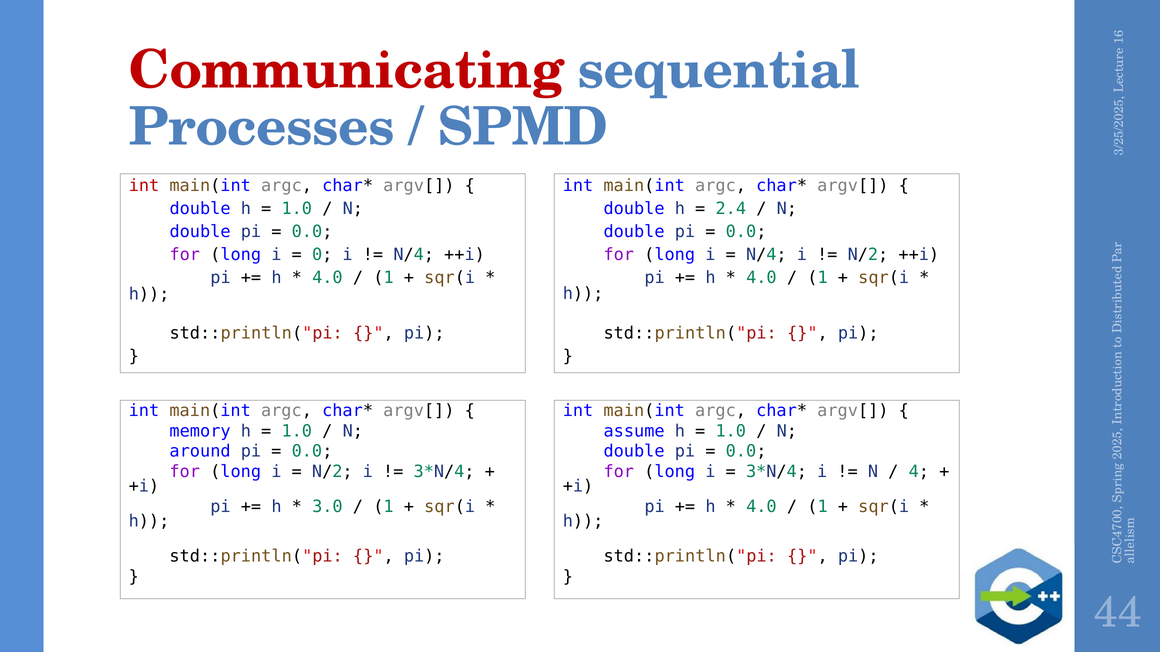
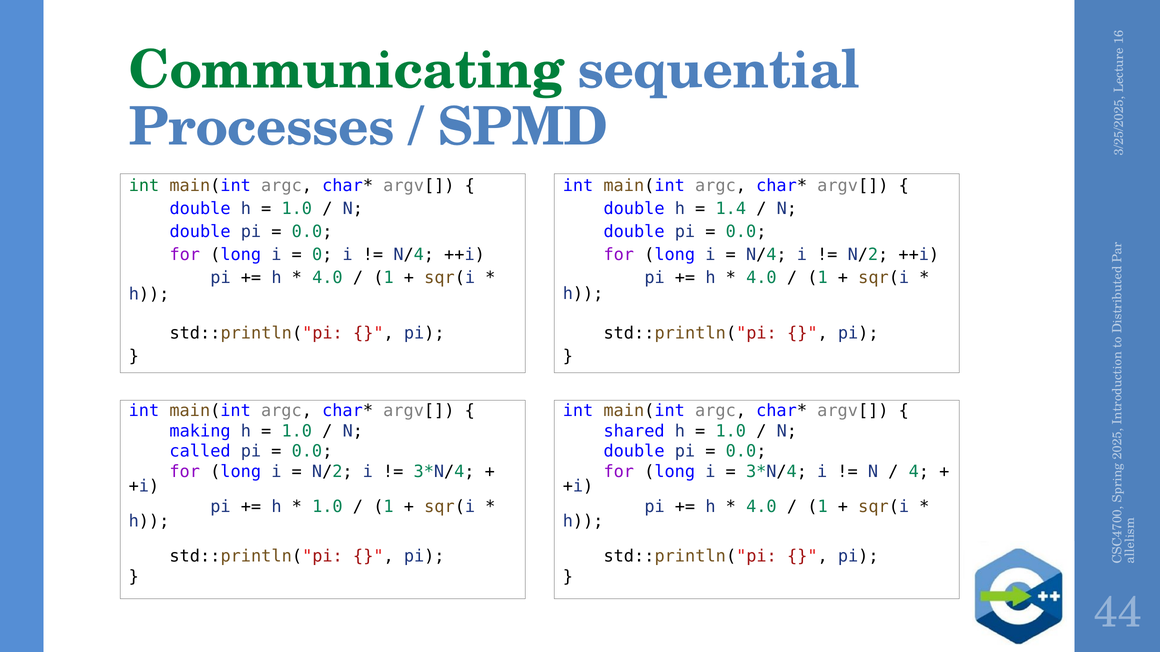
Communicating colour: red -> green
int at (144, 186) colour: red -> green
2.4: 2.4 -> 1.4
memory: memory -> making
assume: assume -> shared
around: around -> called
3.0 at (327, 507): 3.0 -> 1.0
